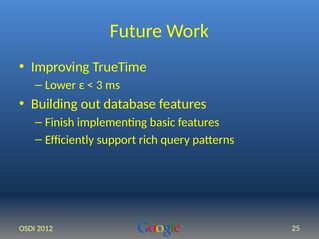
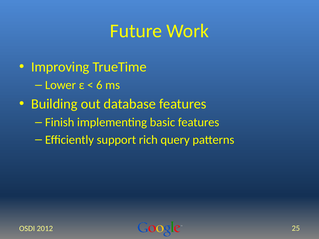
3: 3 -> 6
